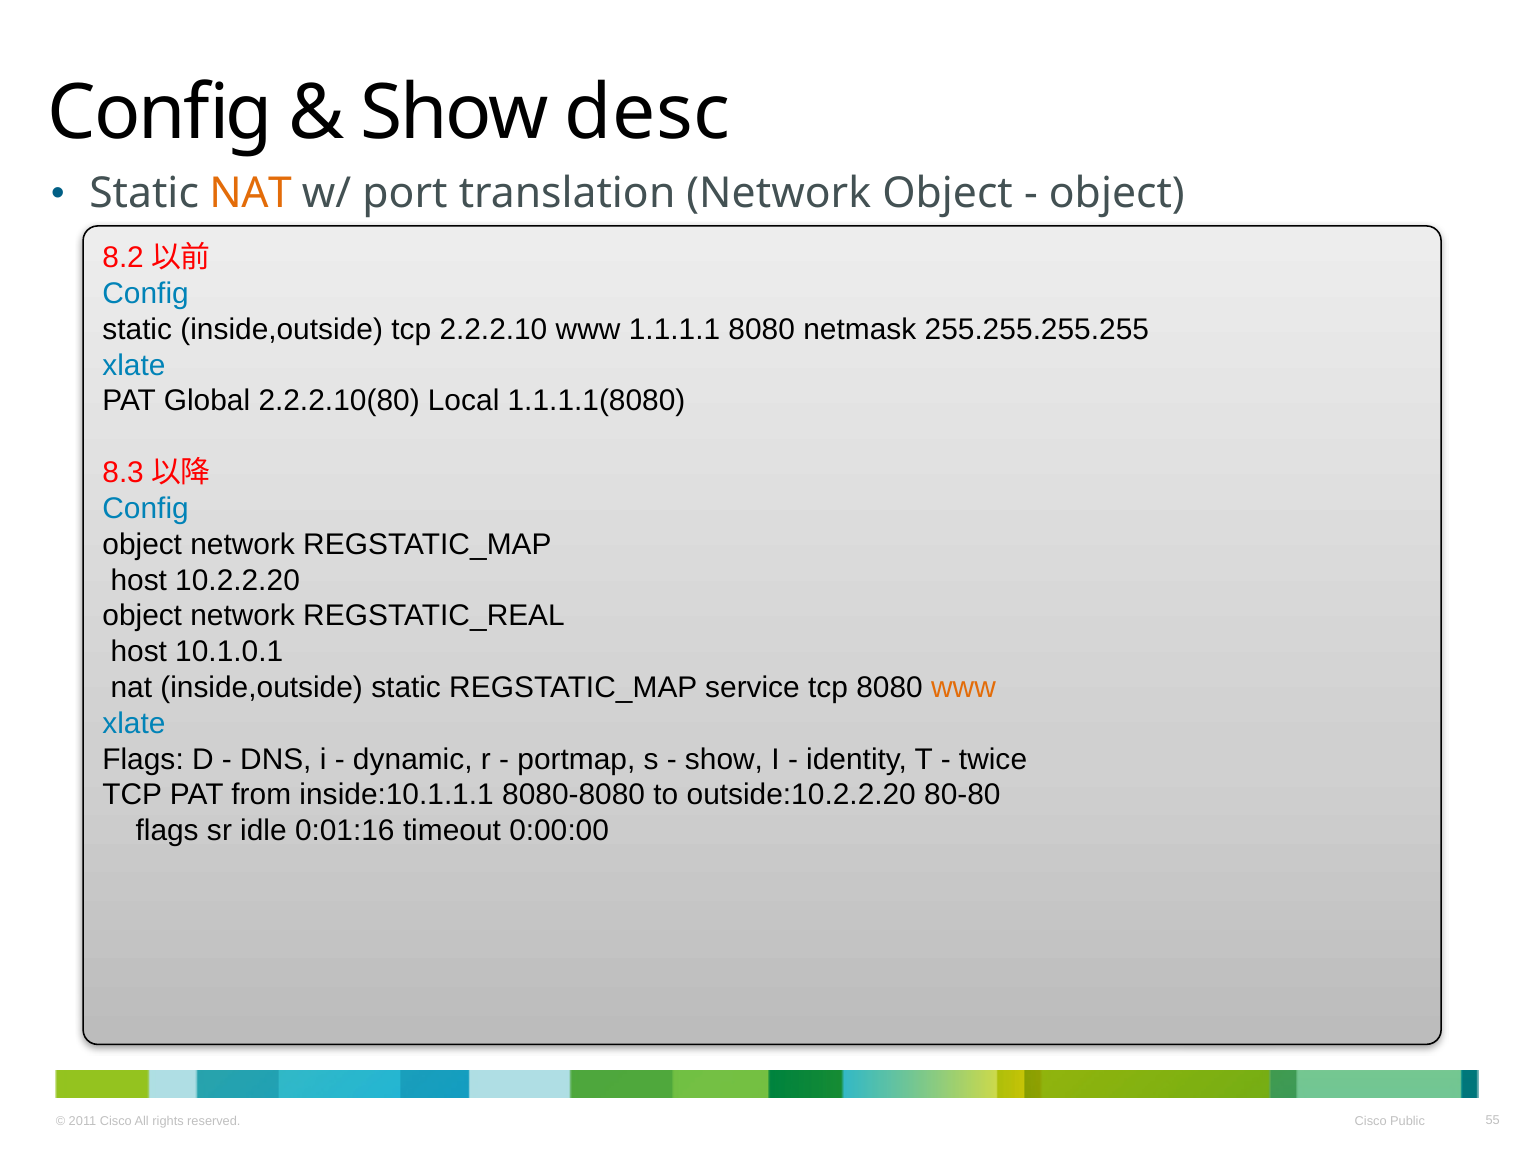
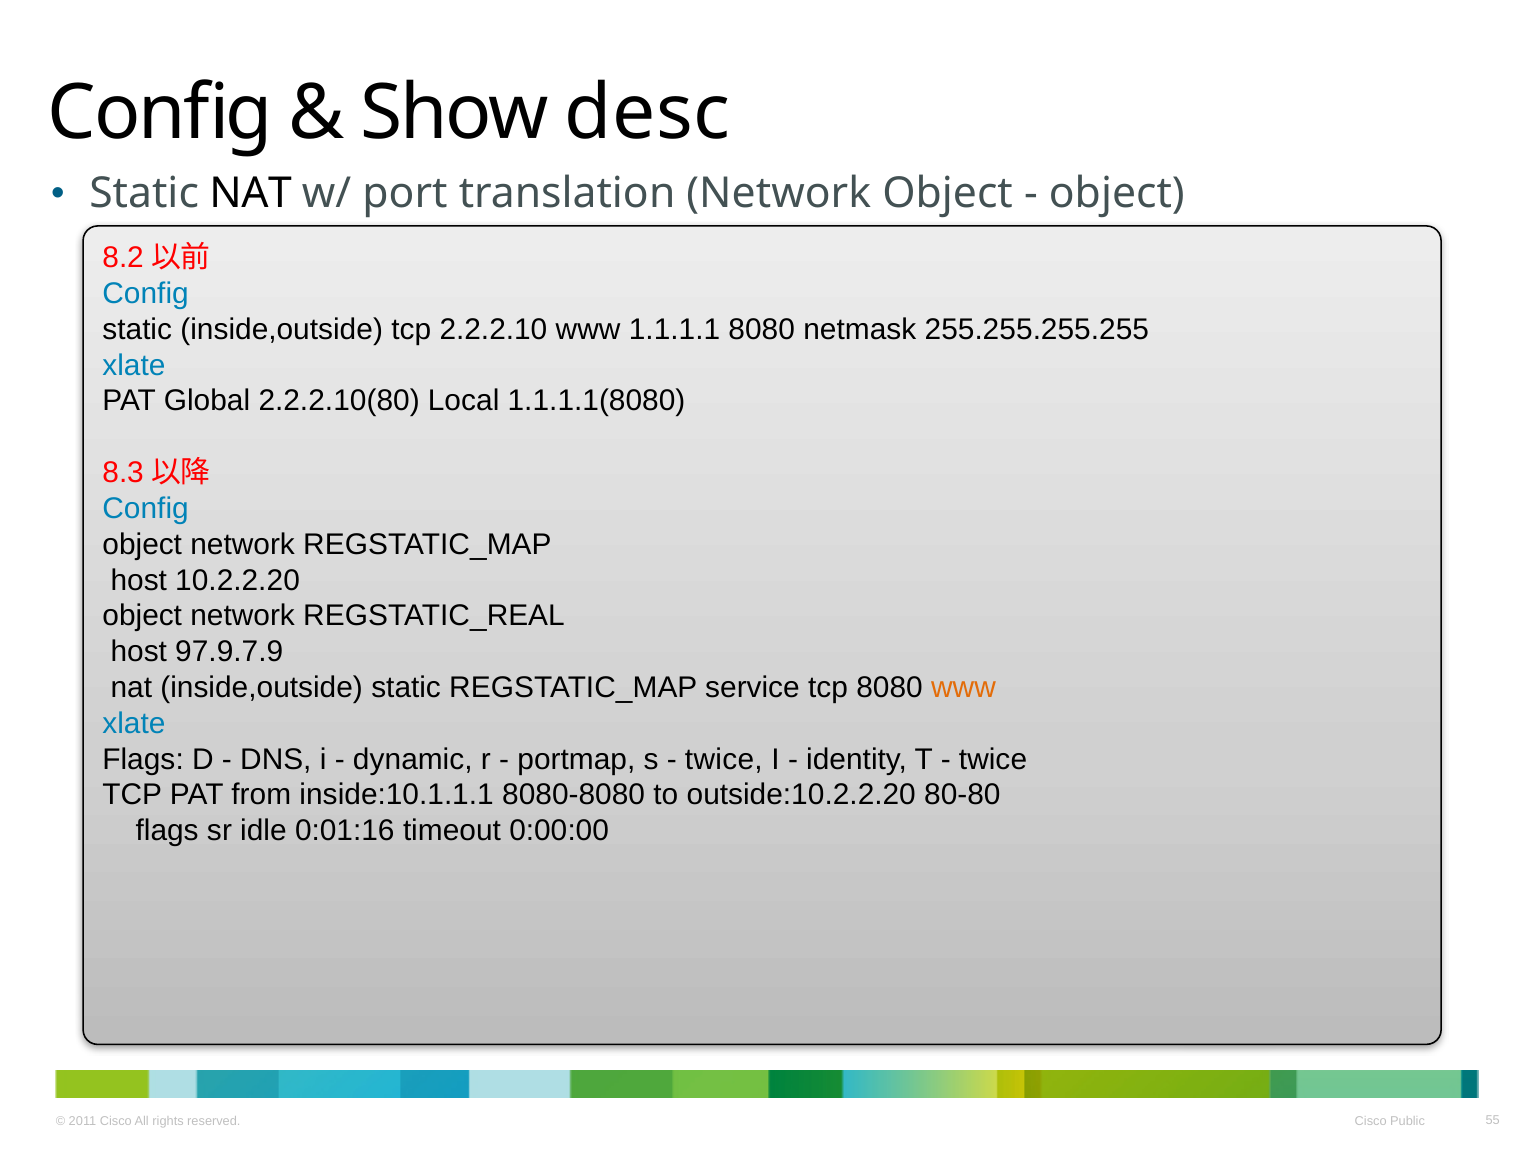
NAT at (251, 194) colour: orange -> black
10.1.0.1: 10.1.0.1 -> 97.9.7.9
show at (724, 759): show -> twice
